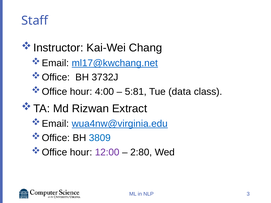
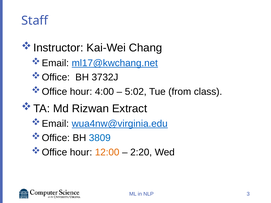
5:81: 5:81 -> 5:02
data: data -> from
12:00 colour: purple -> orange
2:80: 2:80 -> 2:20
